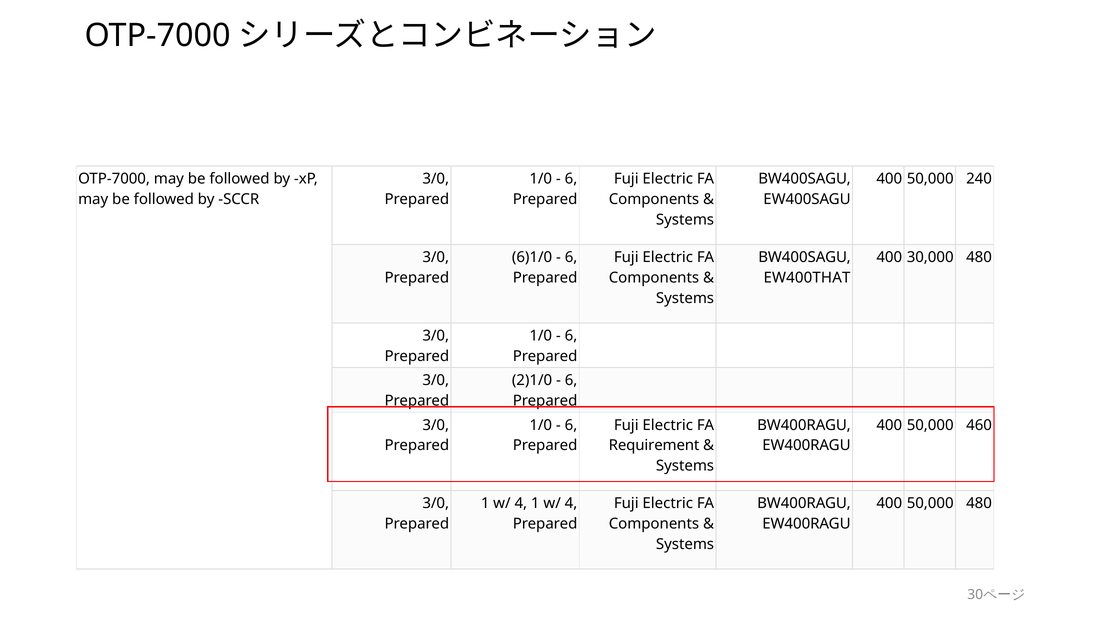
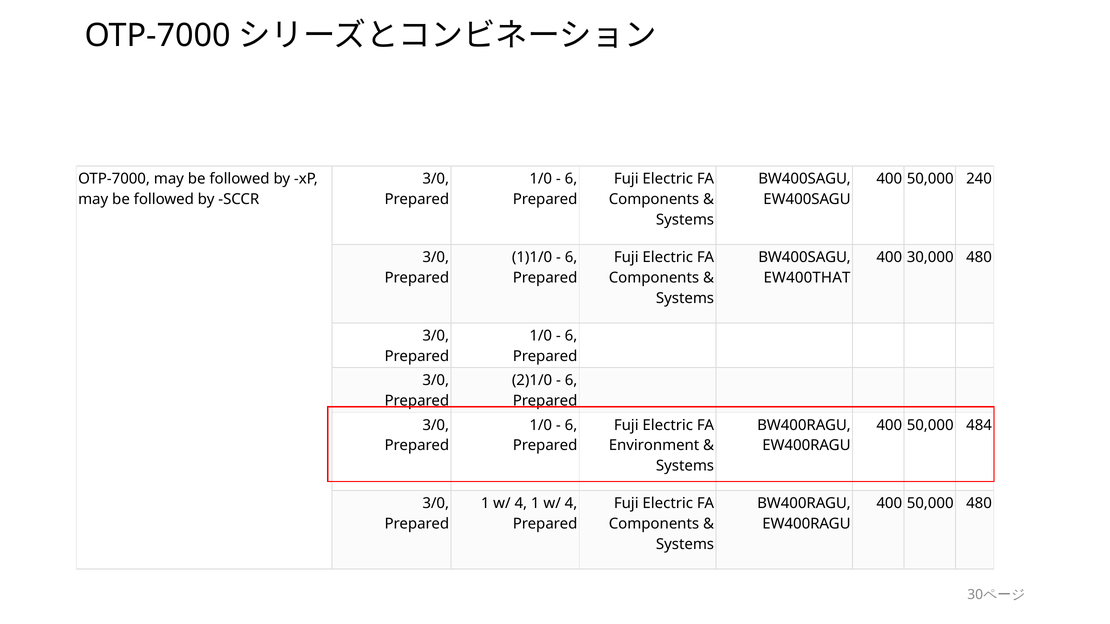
6)1/0: 6)1/0 -> 1)1/0
460: 460 -> 484
Requirement: Requirement -> Environment
